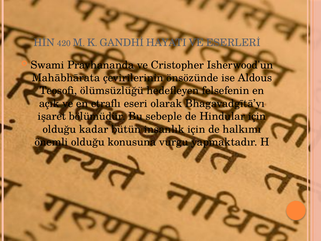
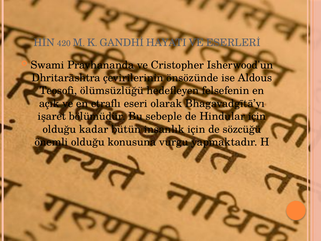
Mahābhārata: Mahābhārata -> Dhritarāshtra
halkımı: halkımı -> sözcüğü
